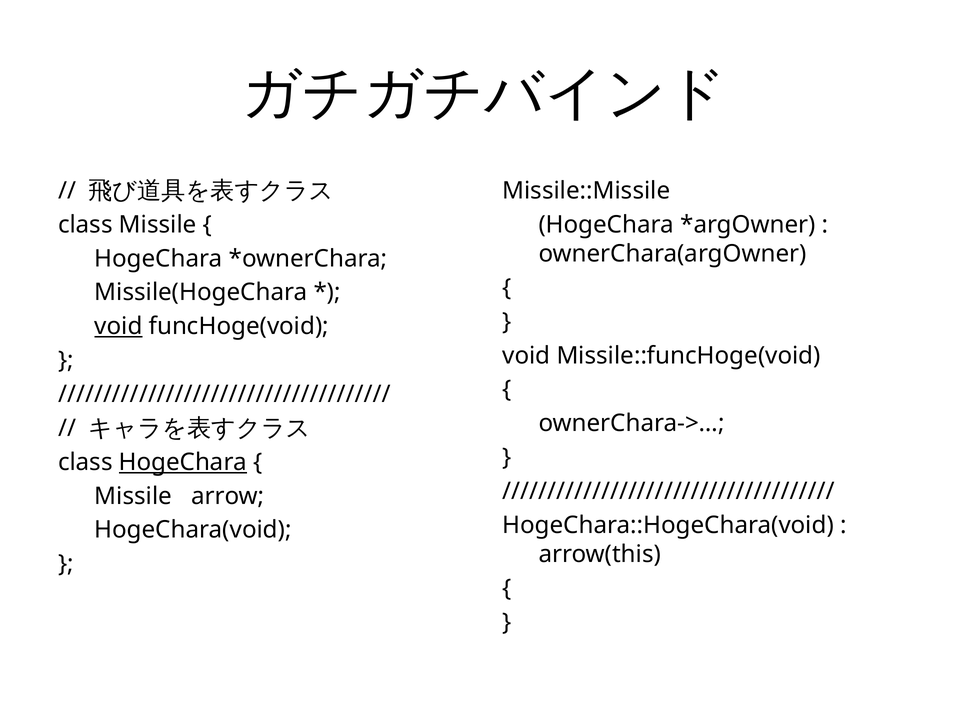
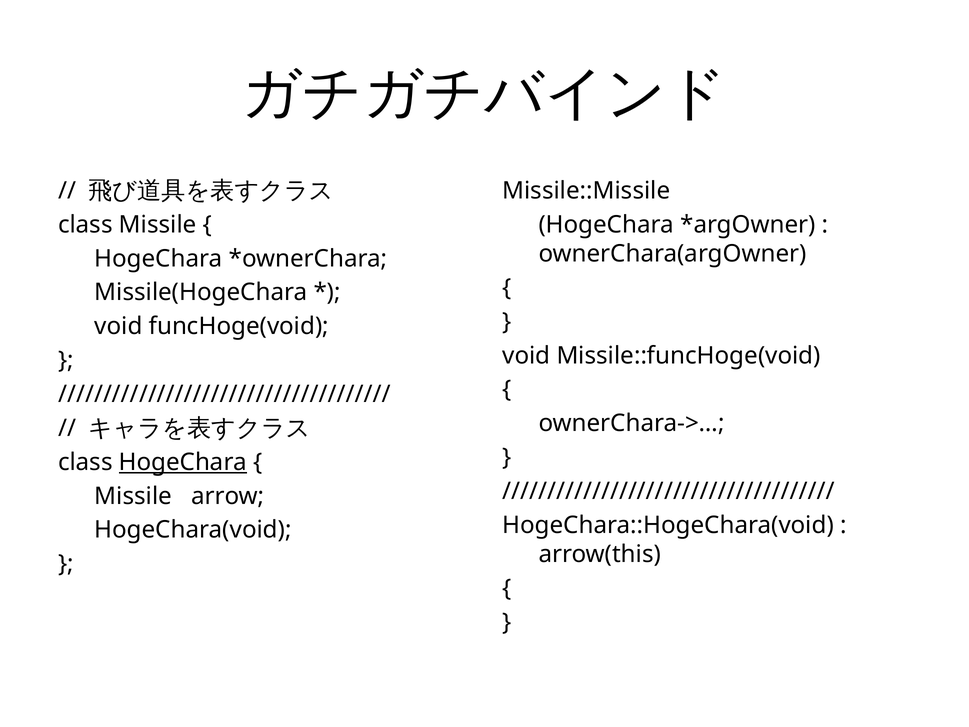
void at (119, 326) underline: present -> none
